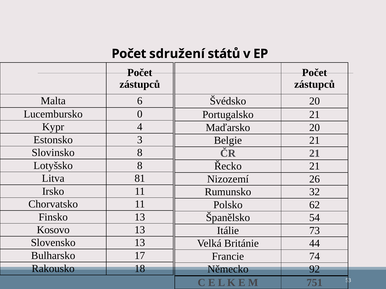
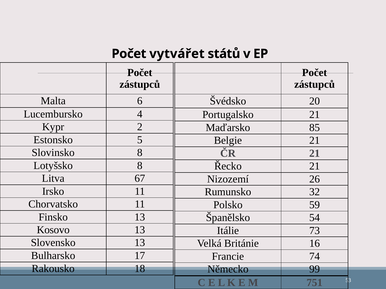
sdružení: sdružení -> vytvářet
0: 0 -> 4
4: 4 -> 2
Maďarsko 20: 20 -> 85
3: 3 -> 5
81: 81 -> 67
62: 62 -> 59
44: 44 -> 16
92: 92 -> 99
